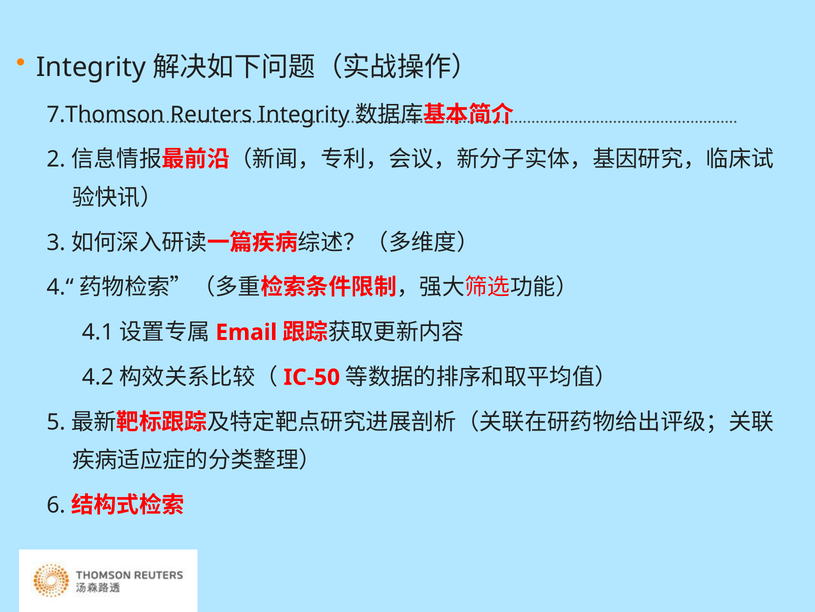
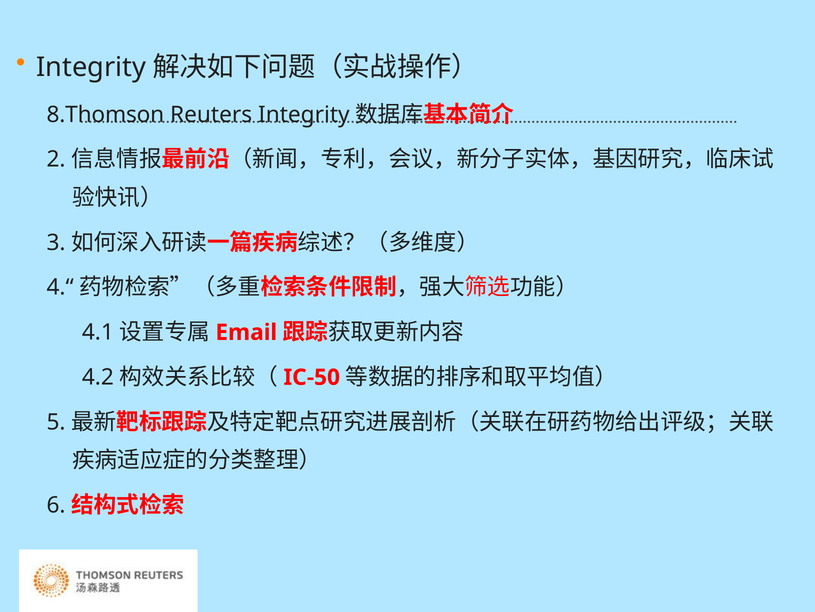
7.Thomson: 7.Thomson -> 8.Thomson
